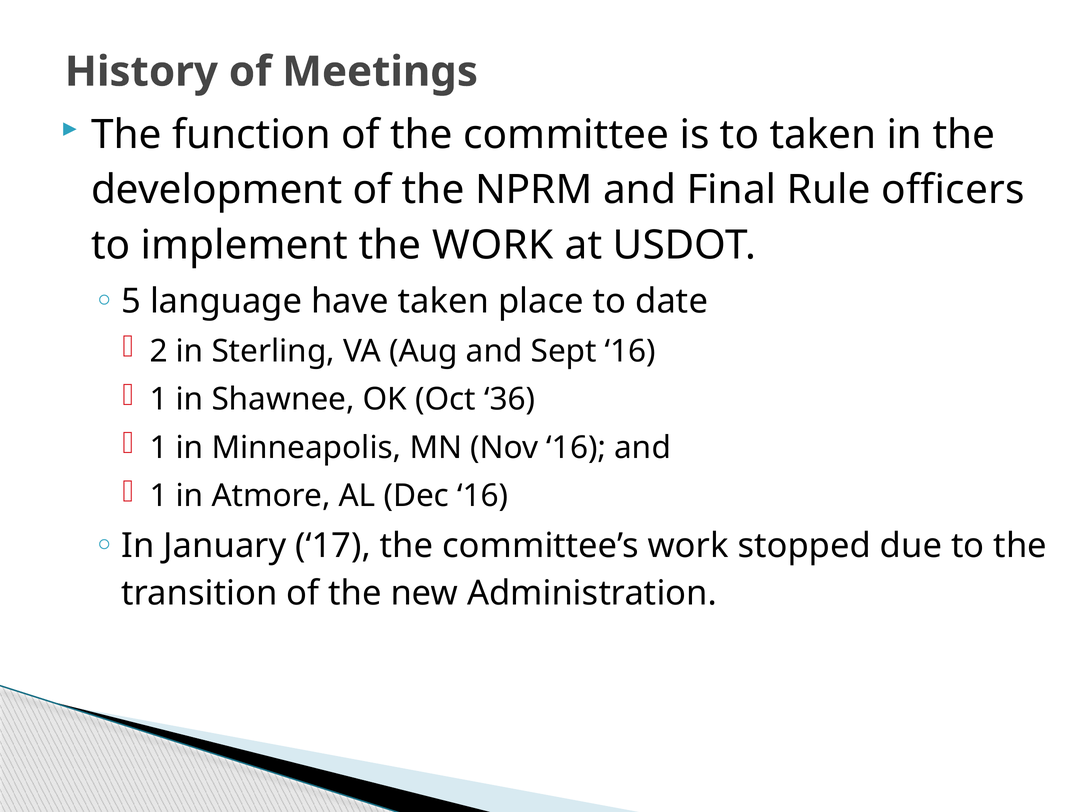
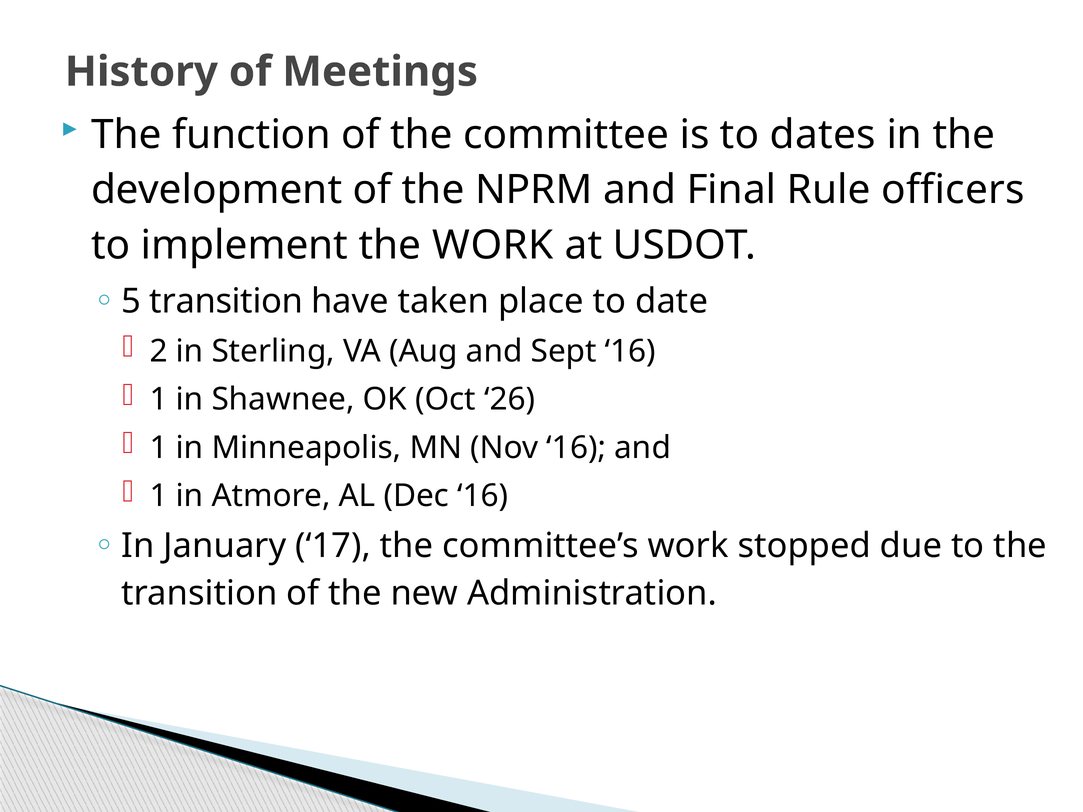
to taken: taken -> dates
5 language: language -> transition
36: 36 -> 26
